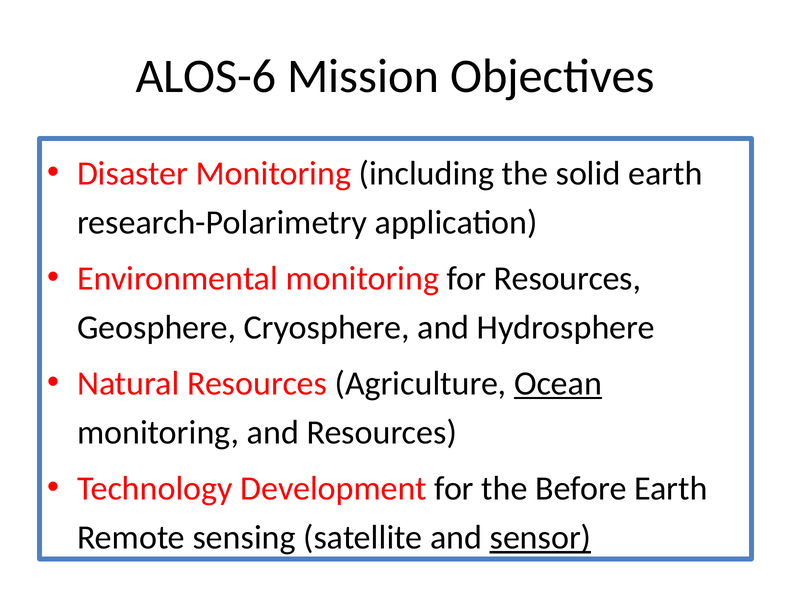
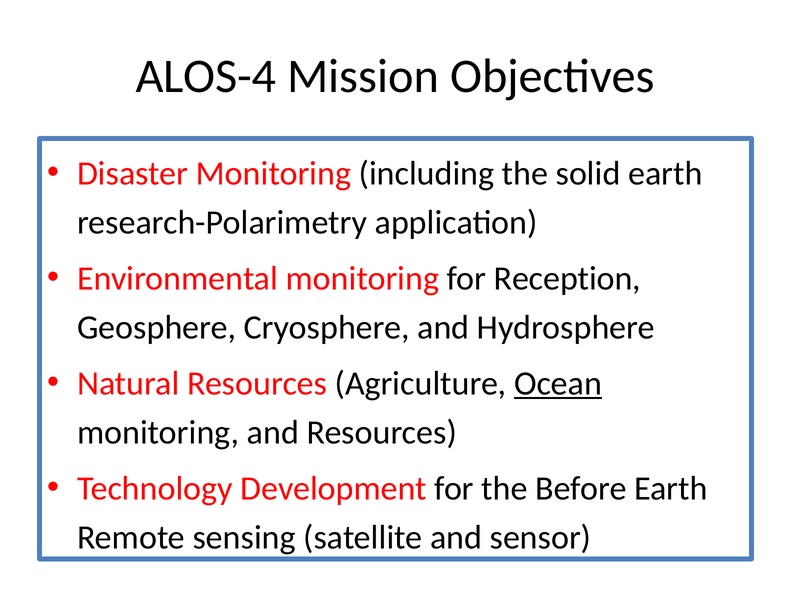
ALOS-6: ALOS-6 -> ALOS-4
for Resources: Resources -> Reception
sensor underline: present -> none
